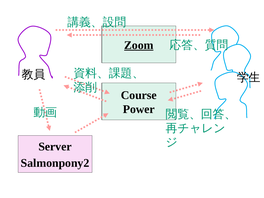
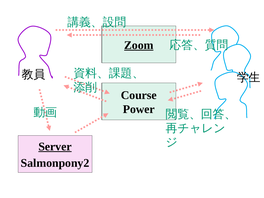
Server underline: none -> present
